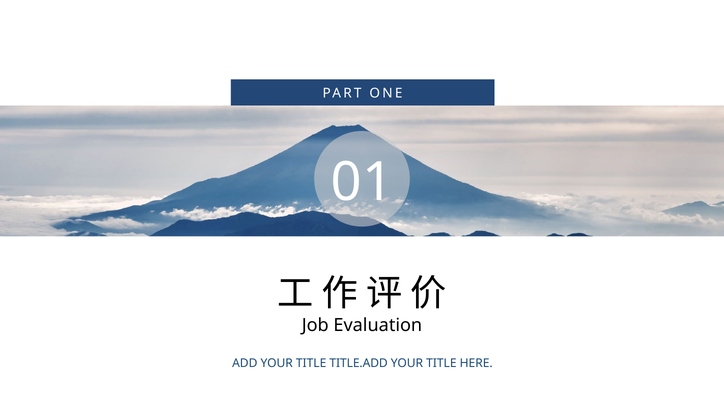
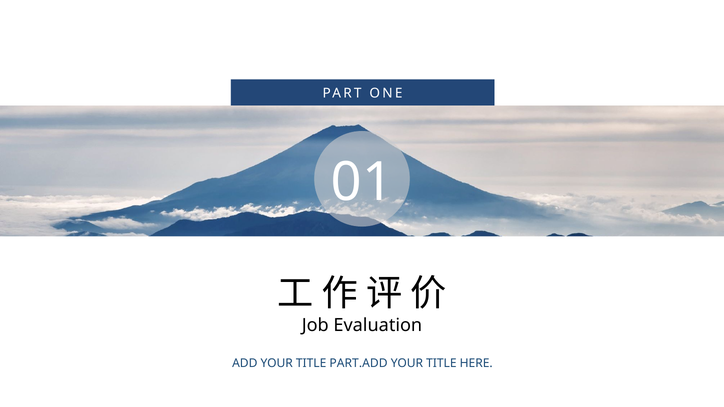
TITLE.ADD: TITLE.ADD -> PART.ADD
